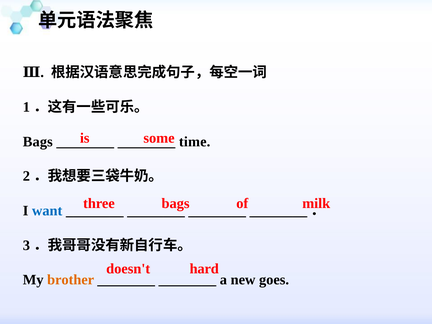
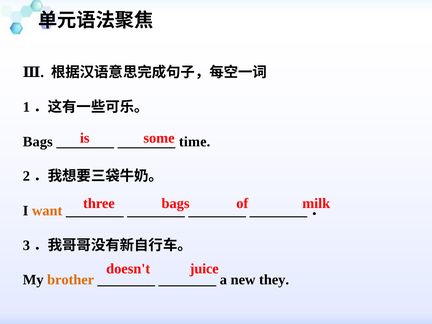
want colour: blue -> orange
hard: hard -> juice
goes: goes -> they
